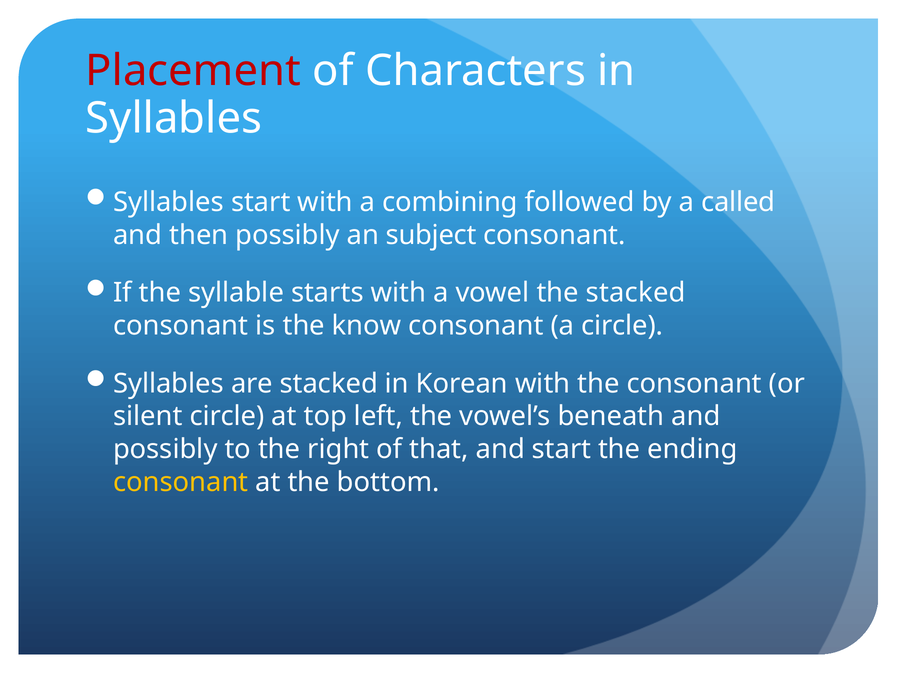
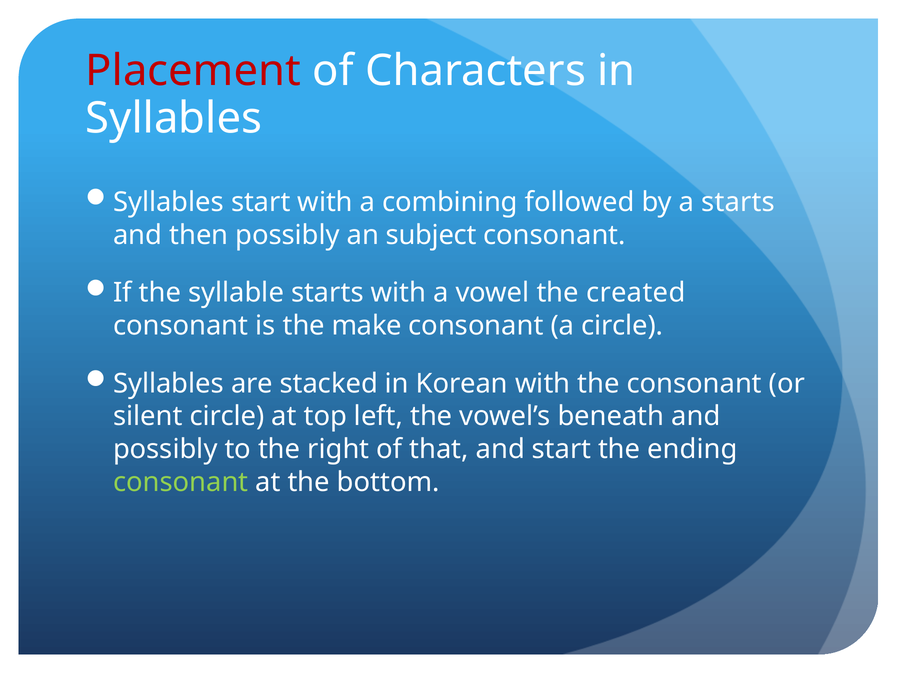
a called: called -> starts
the stacked: stacked -> created
know: know -> make
consonant at (181, 482) colour: yellow -> light green
